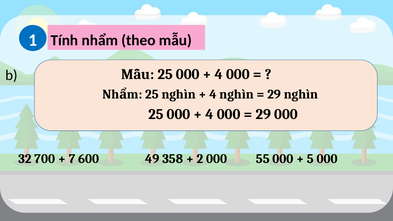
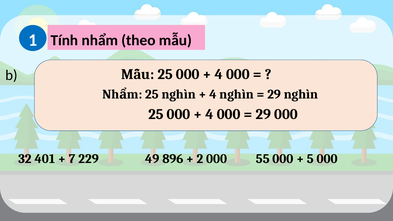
700: 700 -> 401
600: 600 -> 229
358: 358 -> 896
